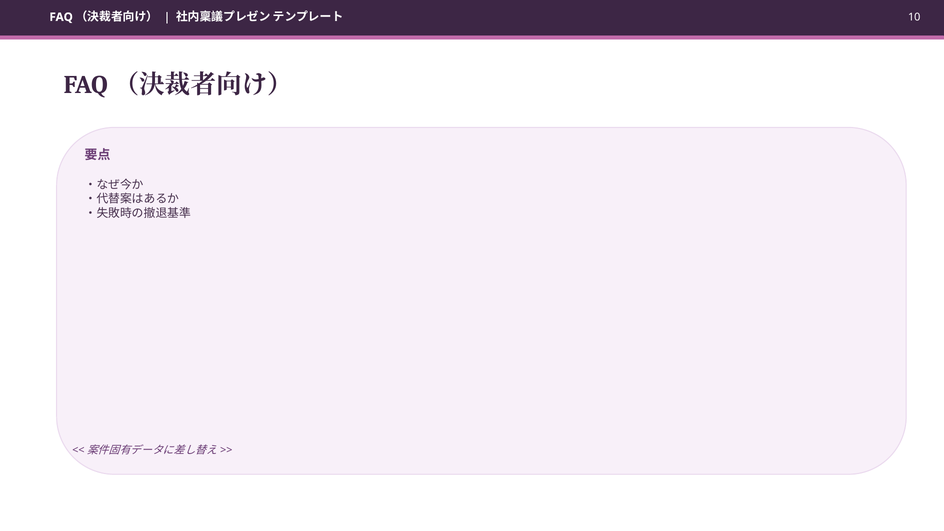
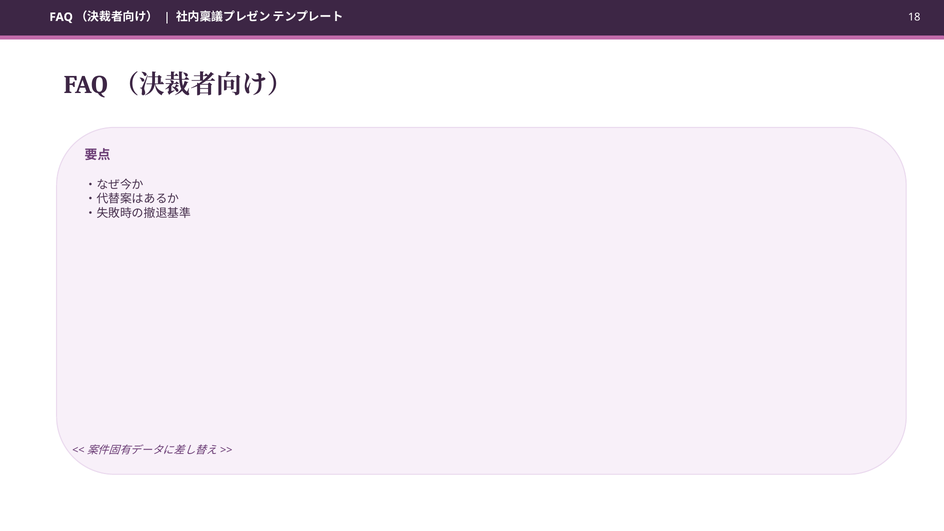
10: 10 -> 18
